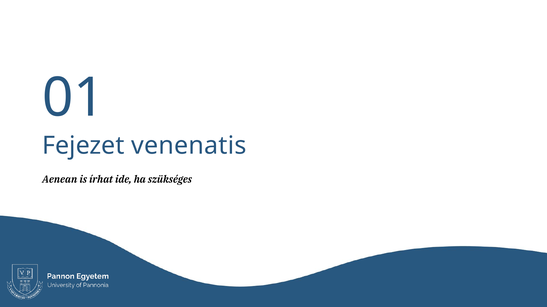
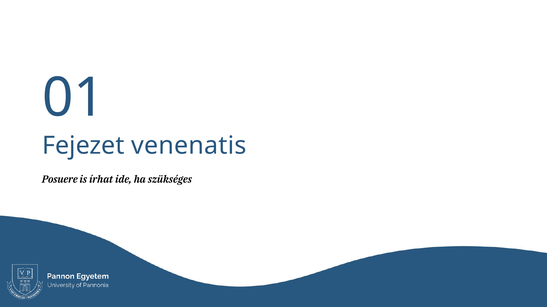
Aenean: Aenean -> Posuere
